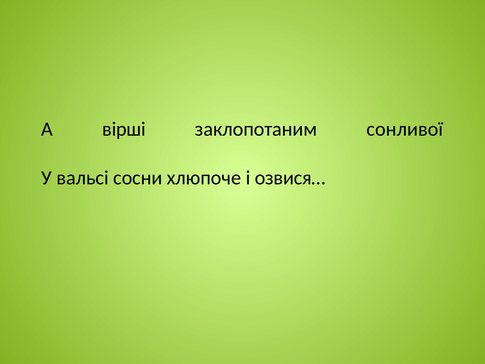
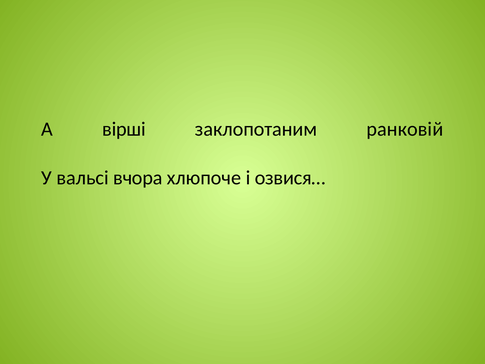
сонливої: сонливої -> ранковій
сосни: сосни -> вчора
